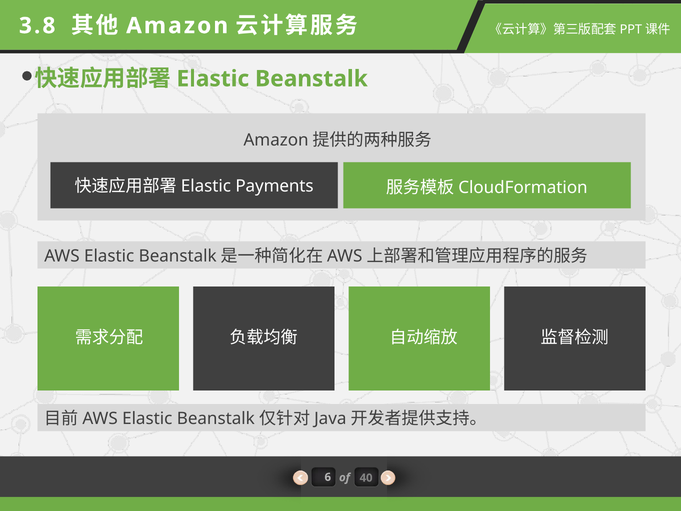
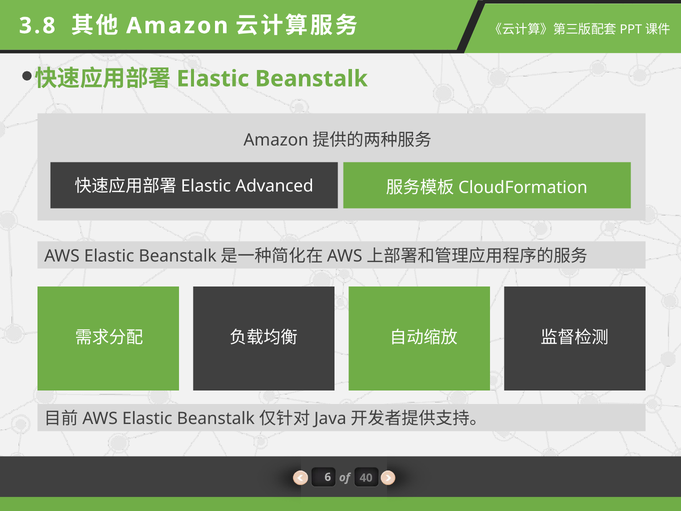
Payments: Payments -> Advanced
